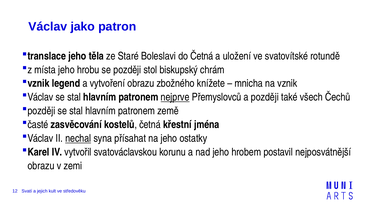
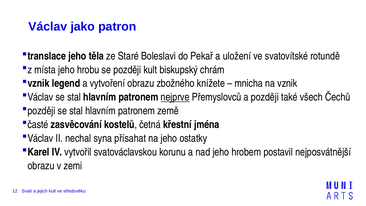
do Četná: Četná -> Pekař
později stol: stol -> kult
nechal underline: present -> none
